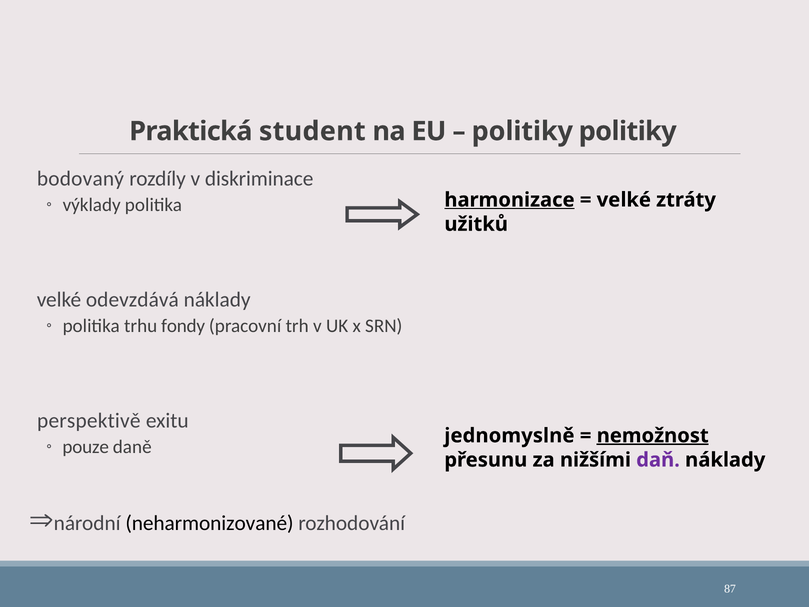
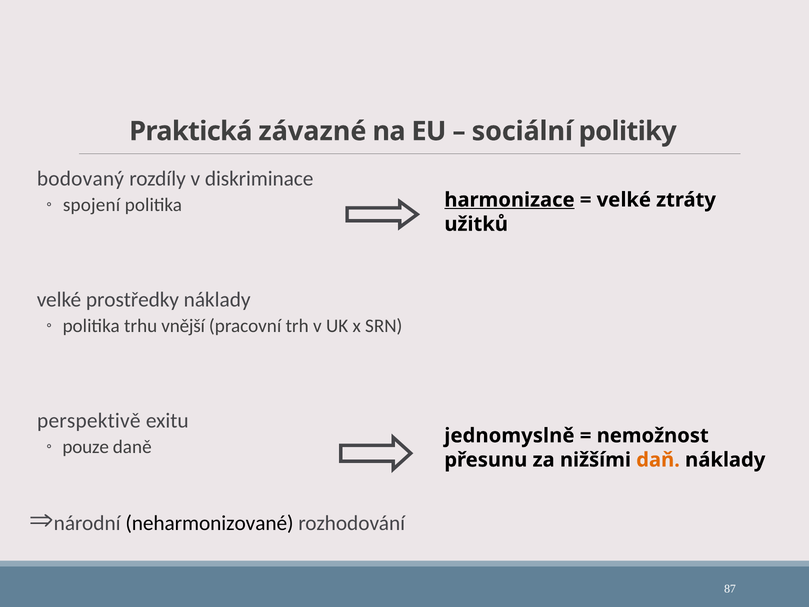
student: student -> závazné
politiky at (522, 131): politiky -> sociální
výklady: výklady -> spojení
odevzdává: odevzdává -> prostředky
fondy: fondy -> vnější
nemožnost underline: present -> none
daň colour: purple -> orange
